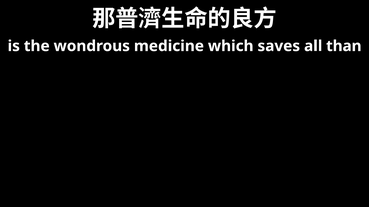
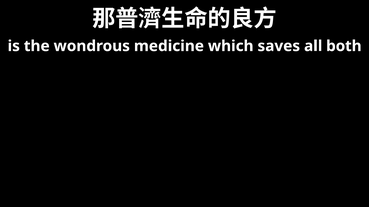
than: than -> both
